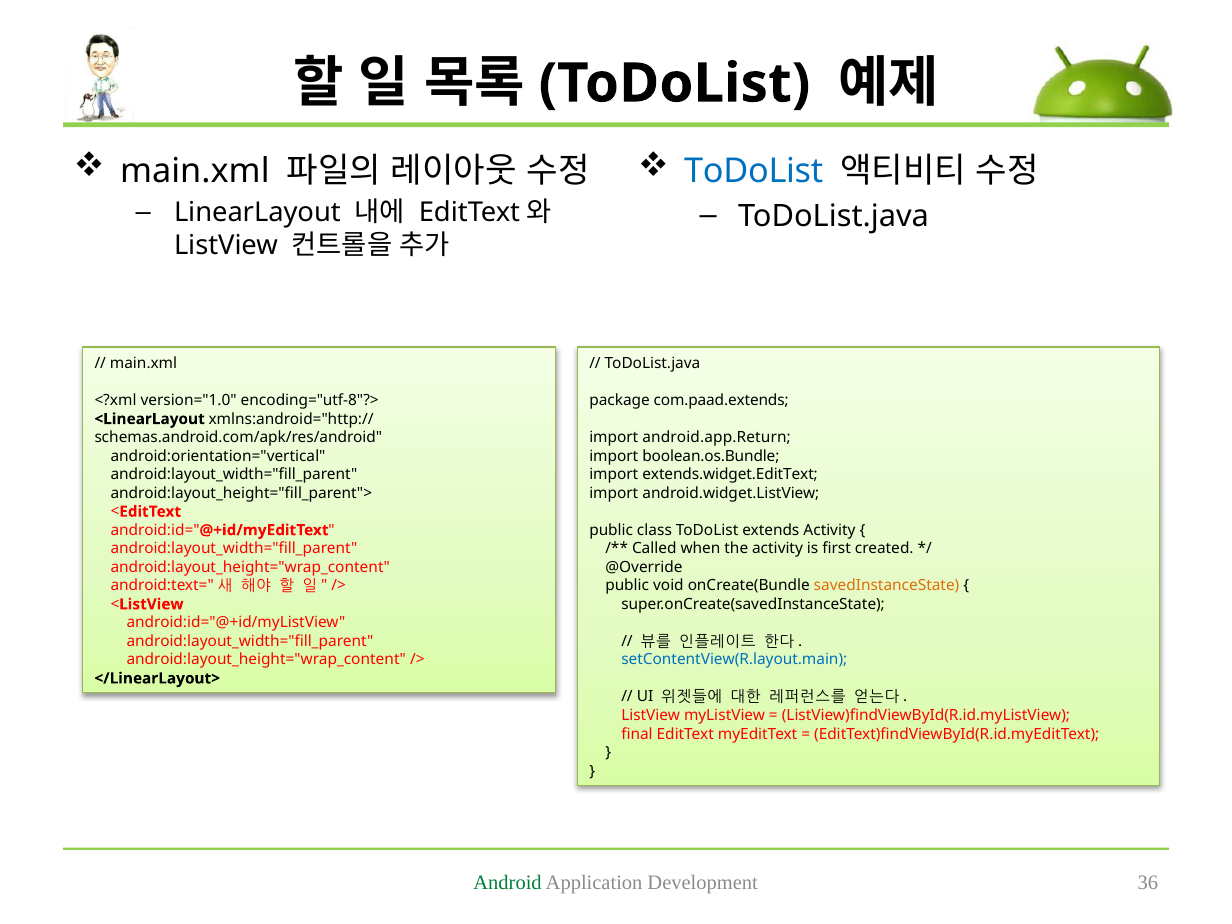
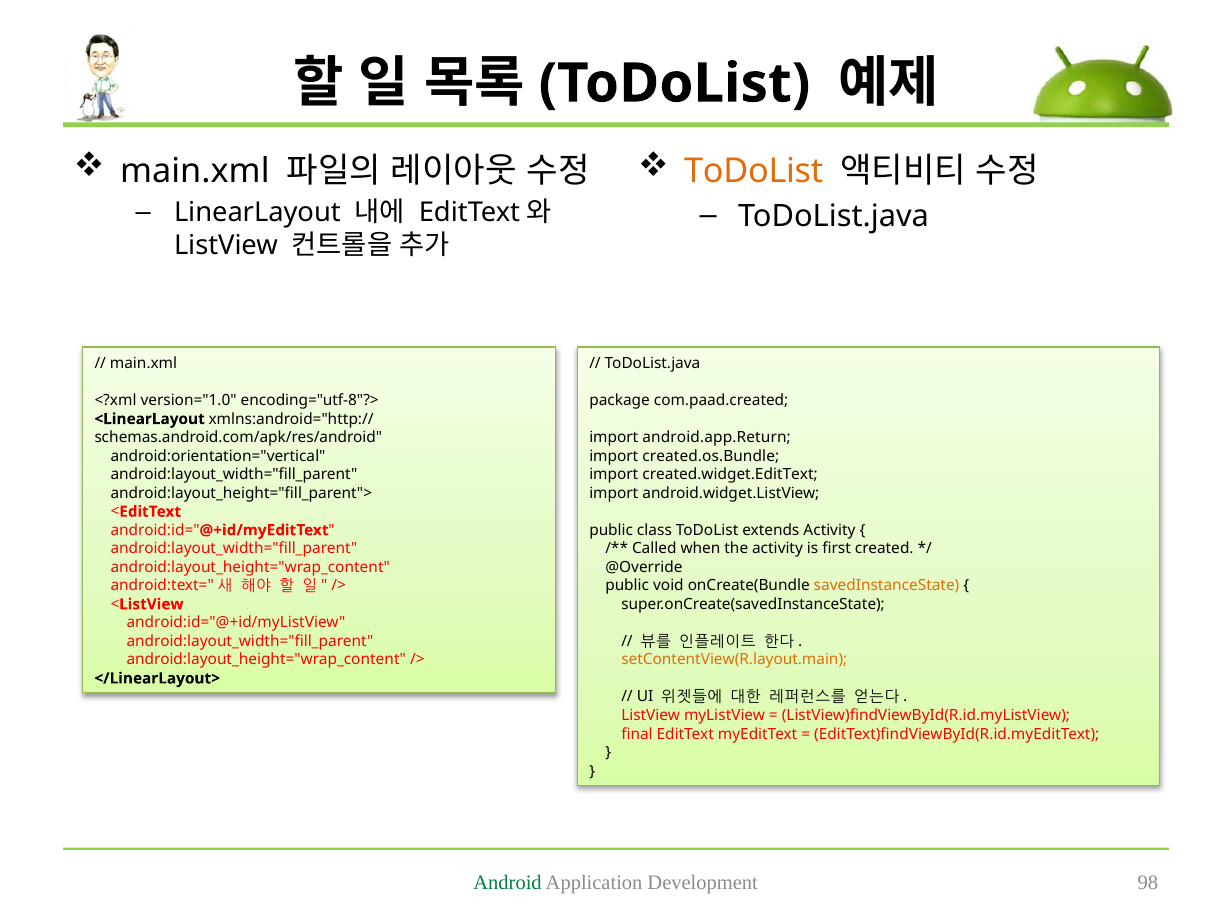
ToDoList at (754, 171) colour: blue -> orange
com.paad.extends: com.paad.extends -> com.paad.created
boolean.os.Bundle: boolean.os.Bundle -> created.os.Bundle
extends.widget.EditText: extends.widget.EditText -> created.widget.EditText
setContentView(R.layout.main colour: blue -> orange
36: 36 -> 98
